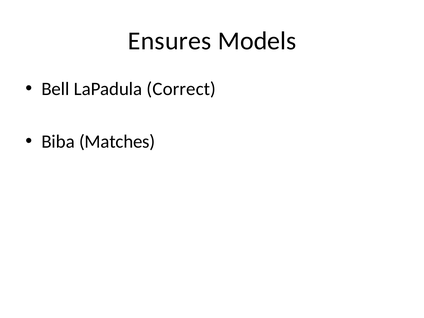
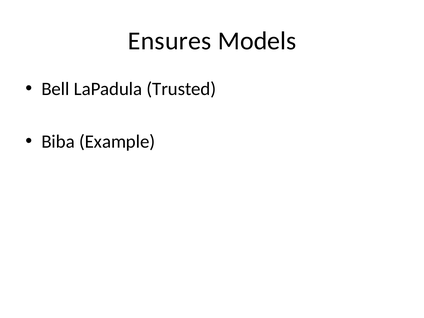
Correct: Correct -> Trusted
Matches: Matches -> Example
